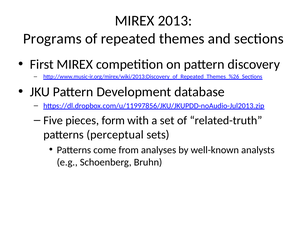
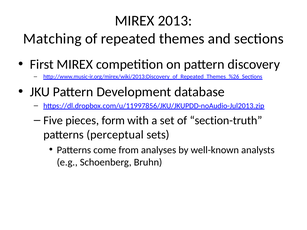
Programs: Programs -> Matching
related-truth: related-truth -> section-truth
